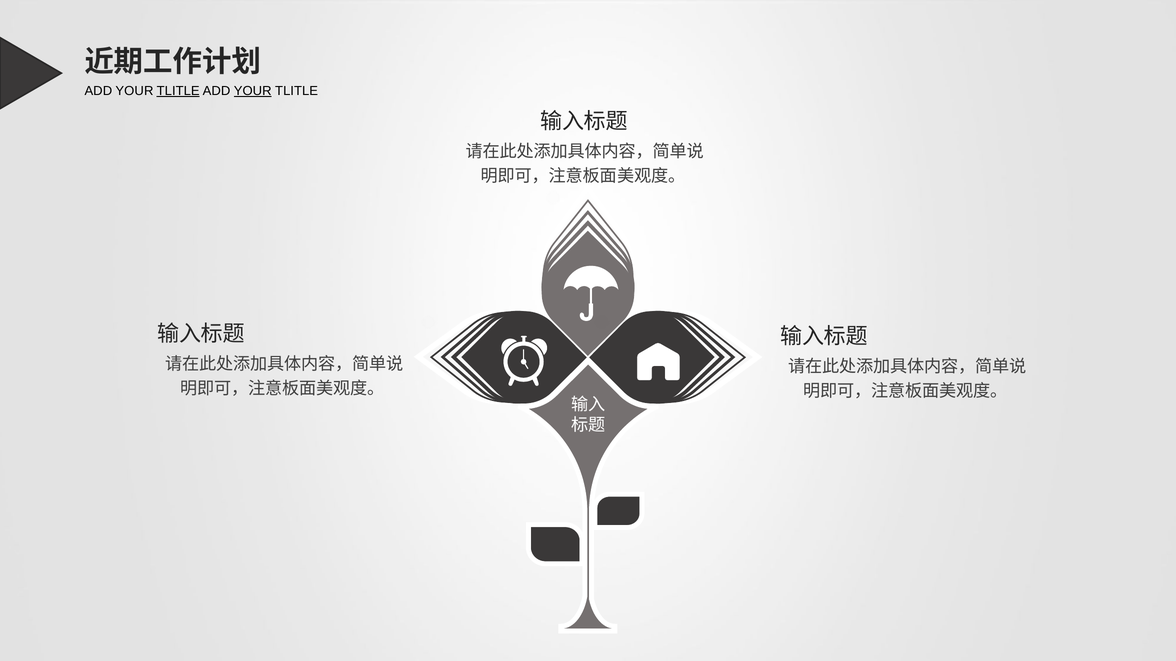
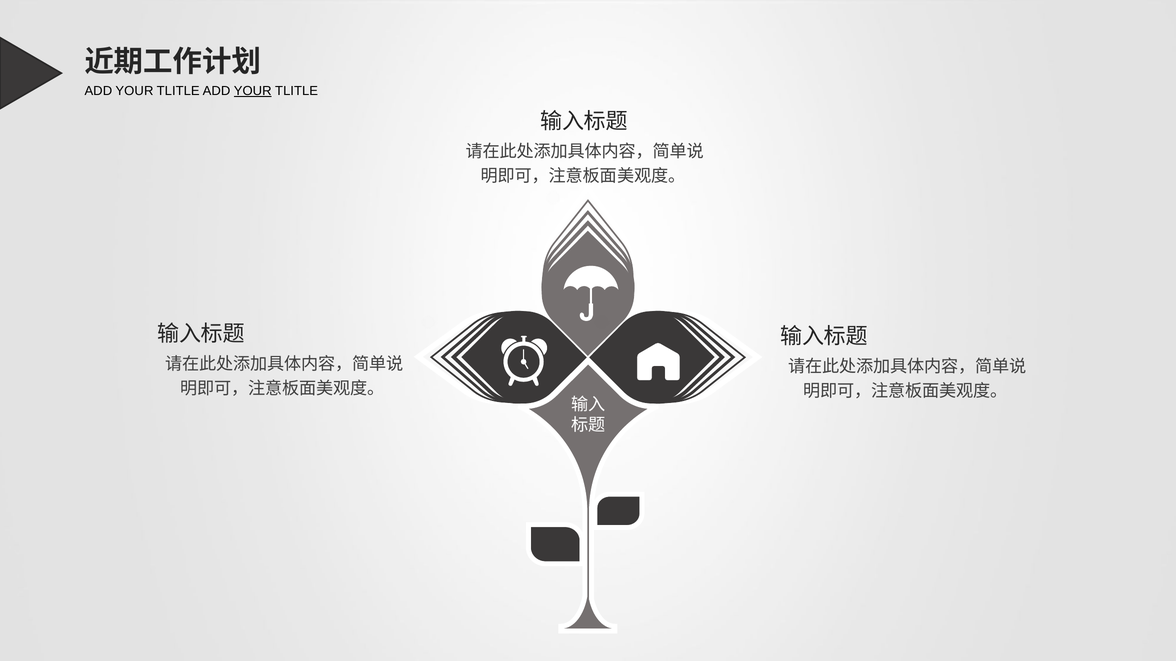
TLITLE at (178, 91) underline: present -> none
